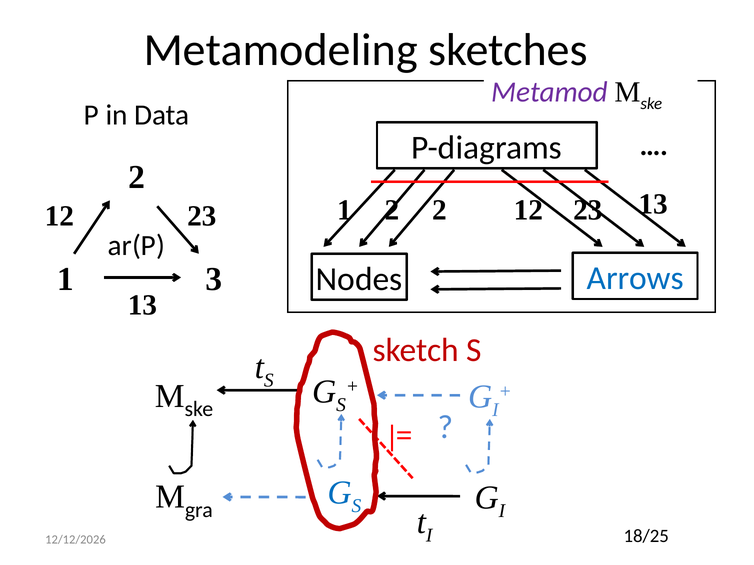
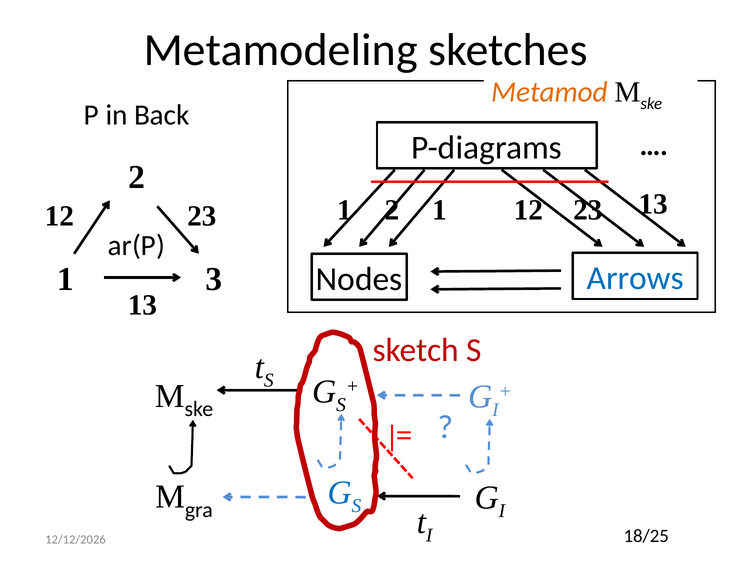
Metamod colour: purple -> orange
Data: Data -> Back
2 2: 2 -> 1
